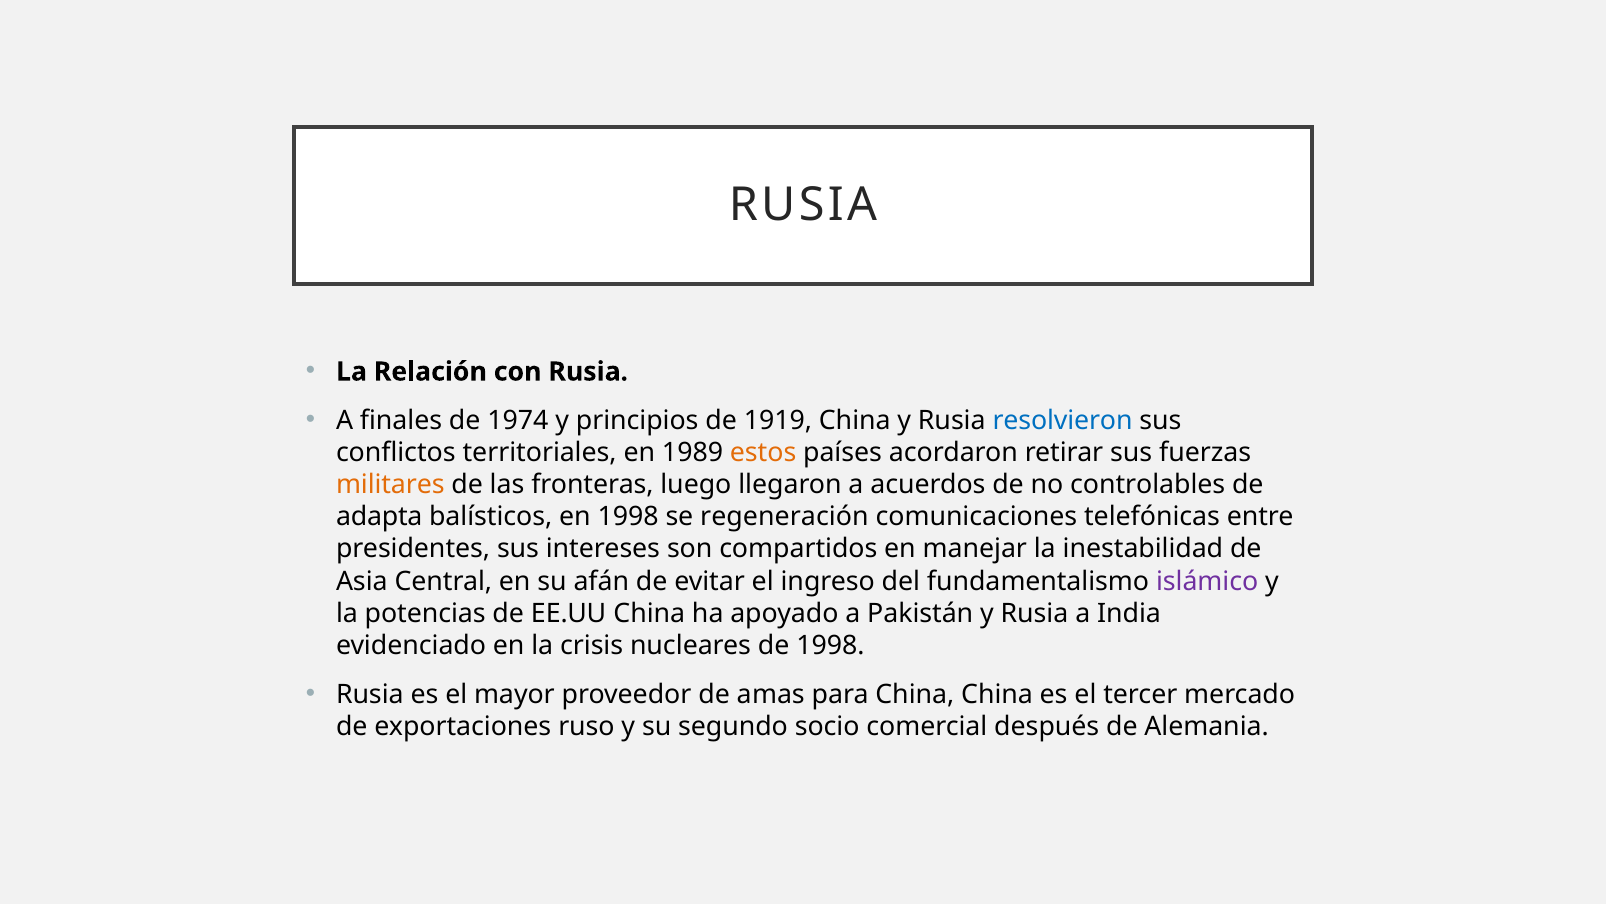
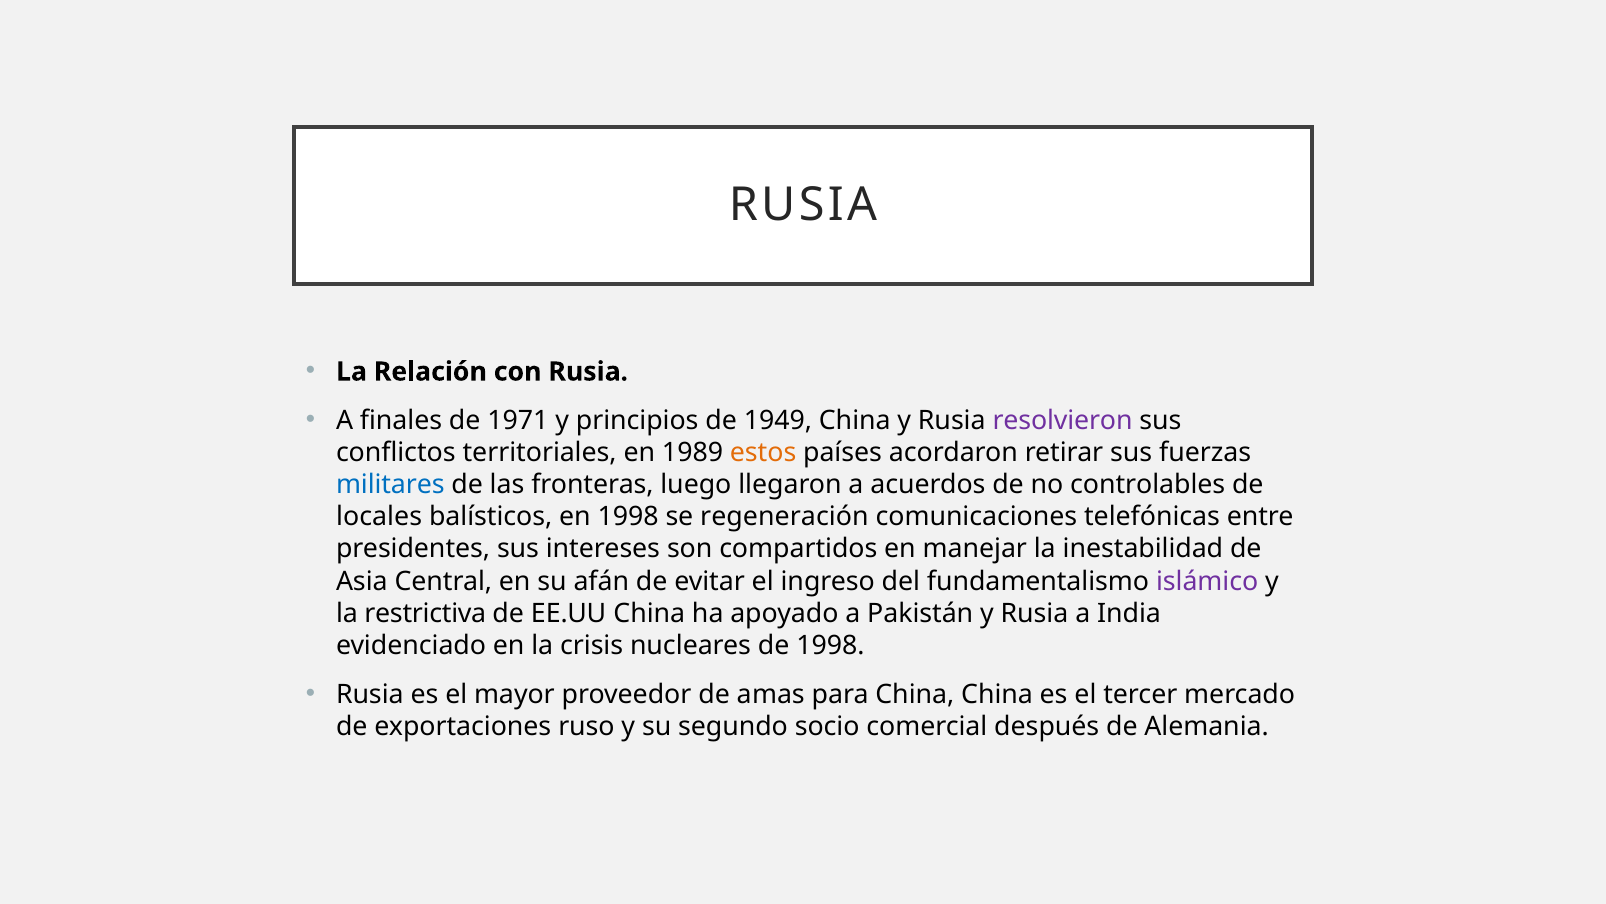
1974: 1974 -> 1971
1919: 1919 -> 1949
resolvieron colour: blue -> purple
militares colour: orange -> blue
adapta: adapta -> locales
potencias: potencias -> restrictiva
